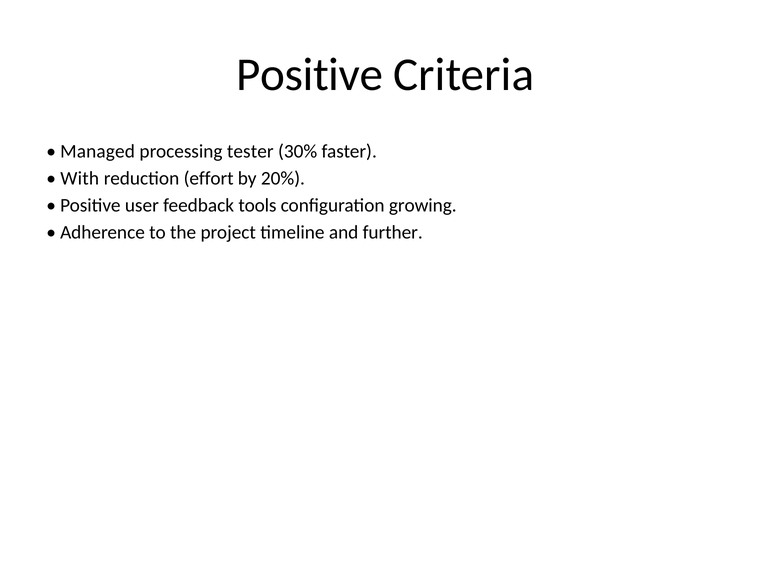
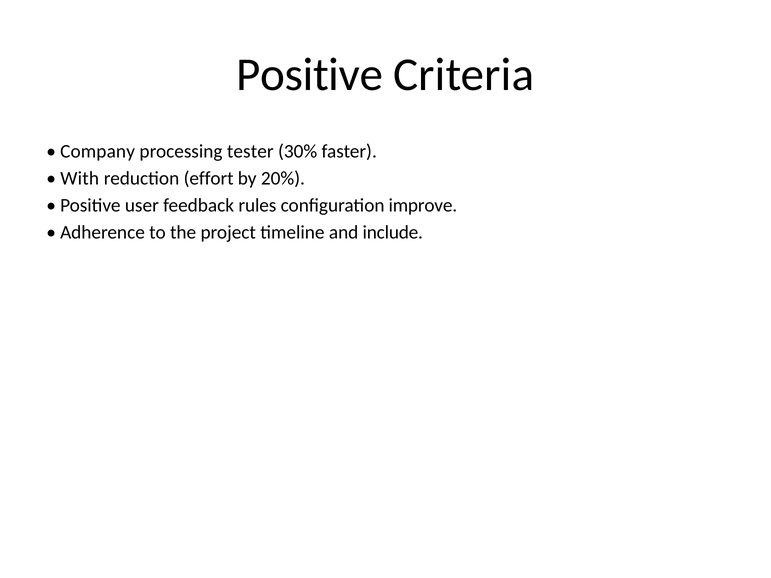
Managed: Managed -> Company
tools: tools -> rules
growing: growing -> improve
further: further -> include
